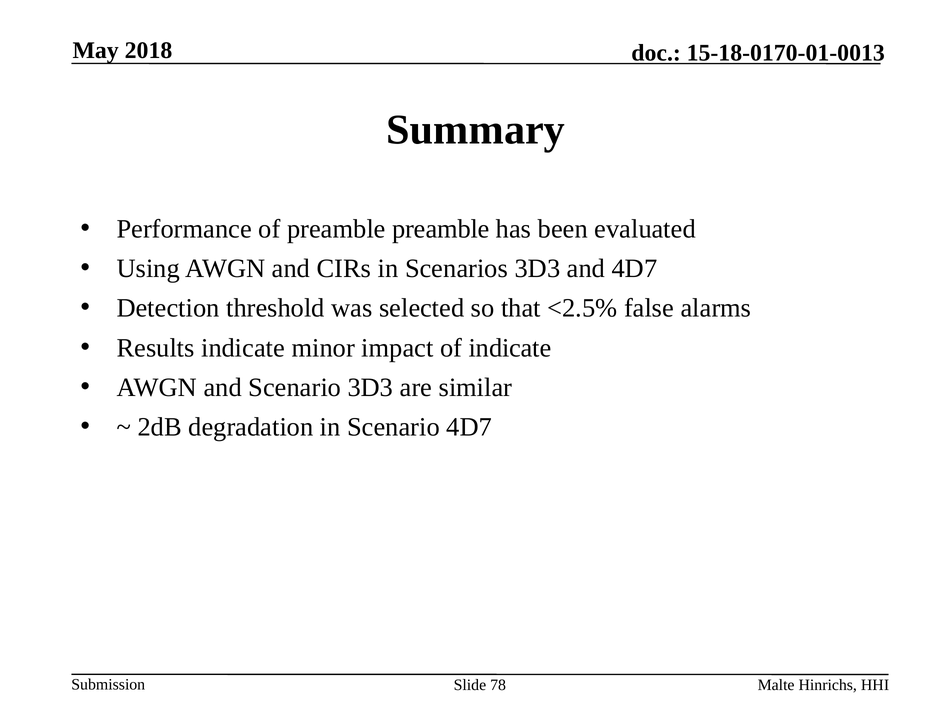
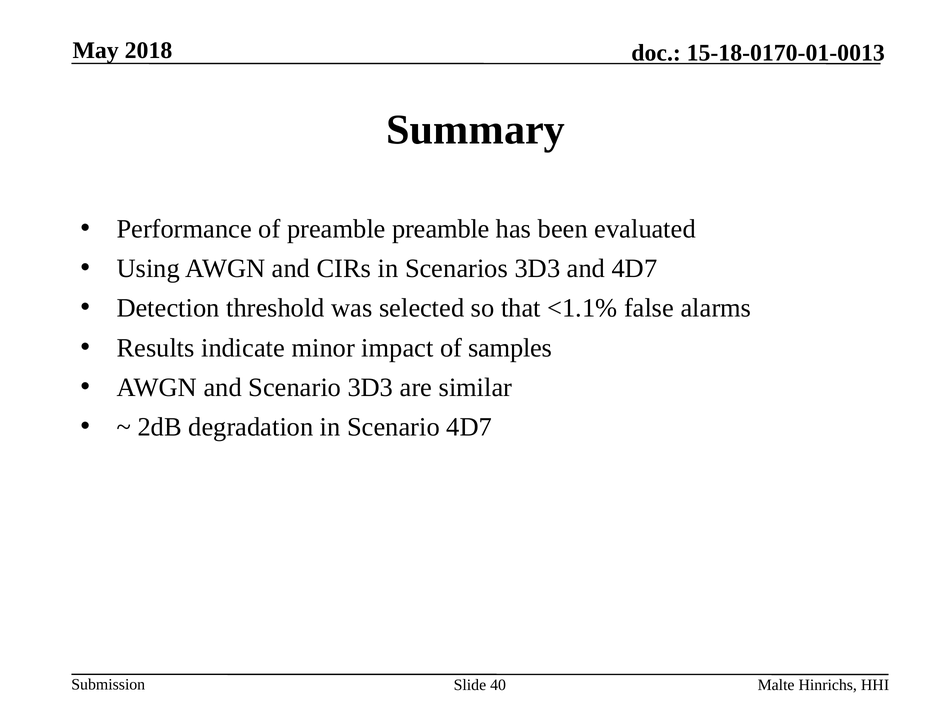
<2.5%: <2.5% -> <1.1%
of indicate: indicate -> samples
78: 78 -> 40
